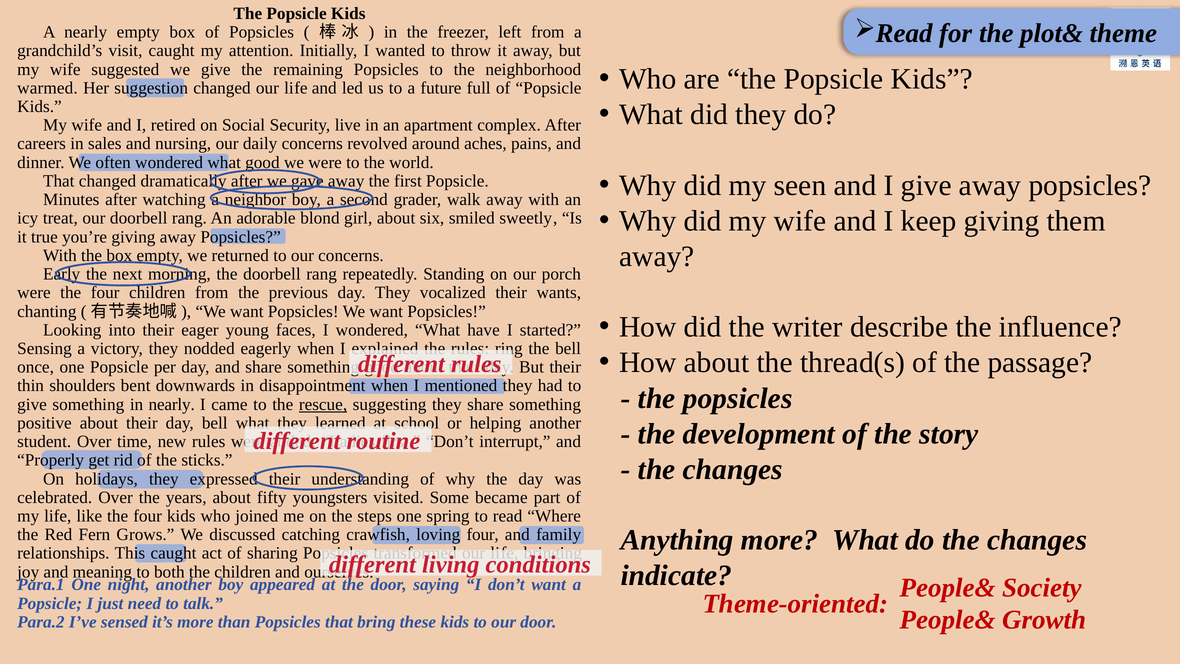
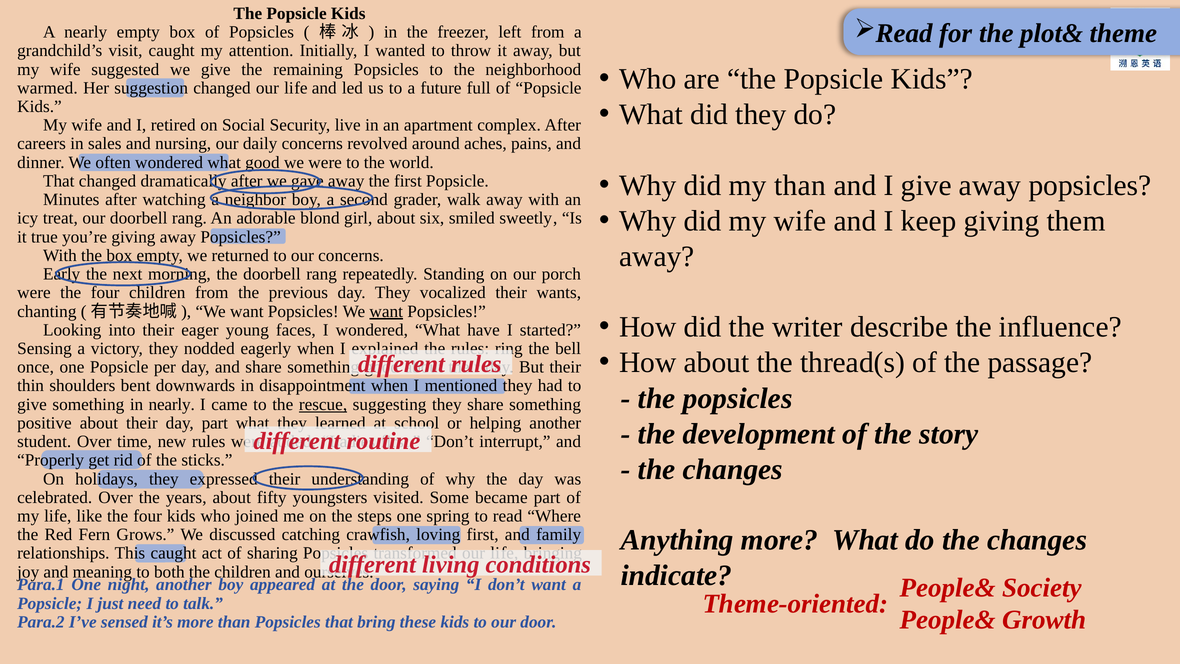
my seen: seen -> than
want at (386, 311) underline: none -> present
day bell: bell -> part
loving four: four -> first
